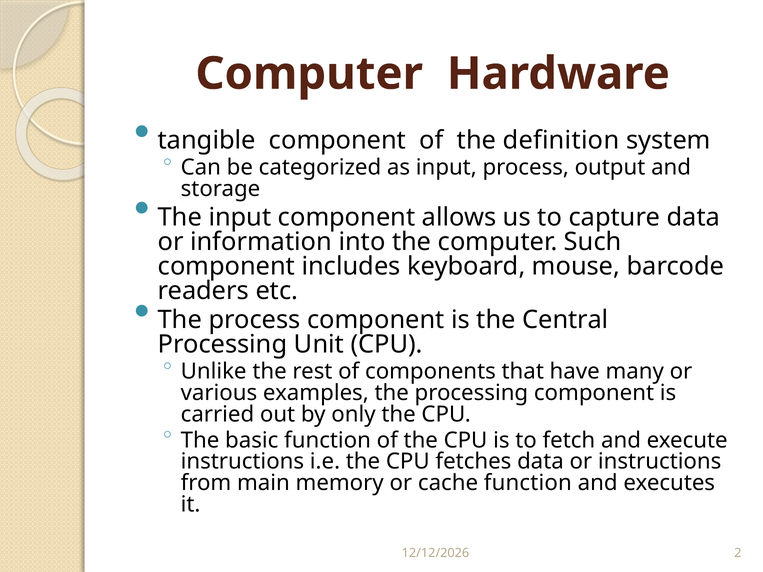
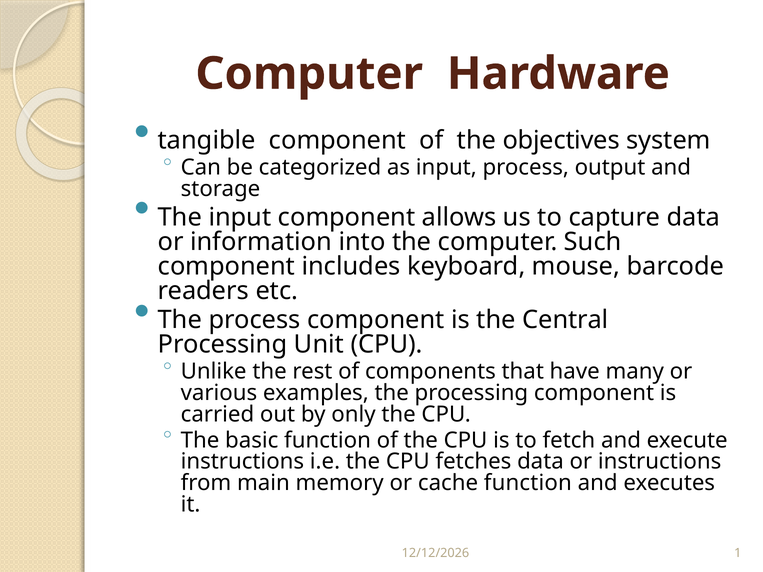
definition: definition -> objectives
2: 2 -> 1
